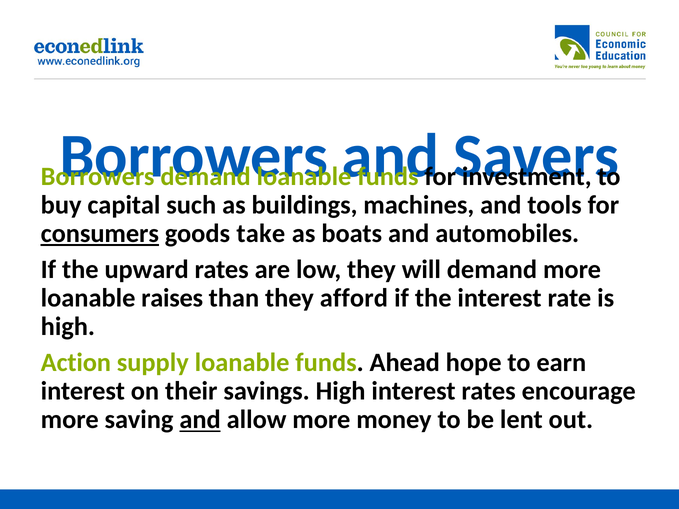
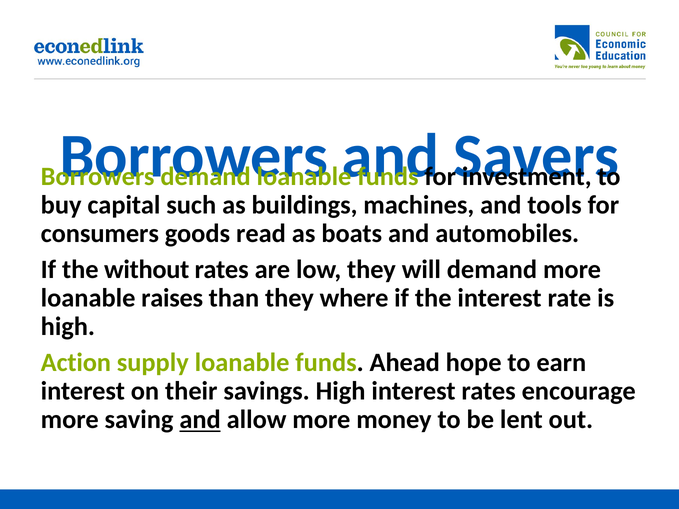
consumers underline: present -> none
take: take -> read
upward: upward -> without
afford: afford -> where
